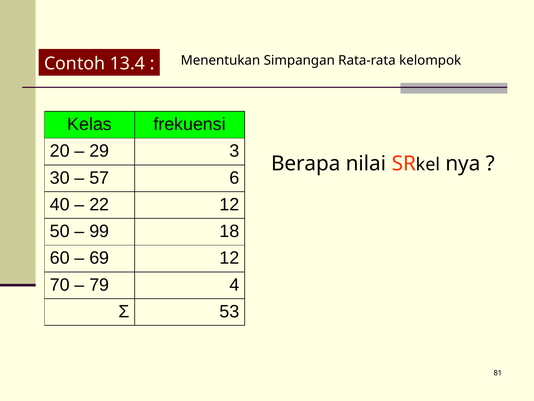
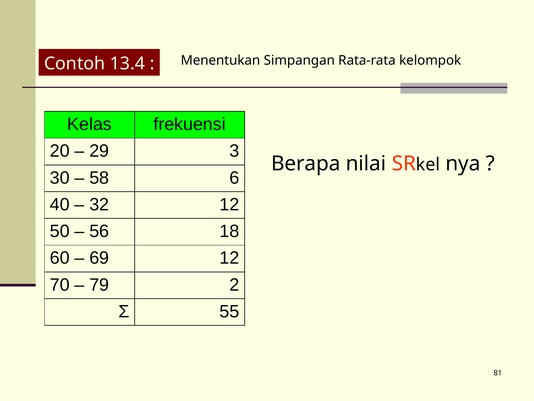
57: 57 -> 58
22: 22 -> 32
99: 99 -> 56
4: 4 -> 2
53: 53 -> 55
